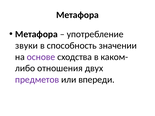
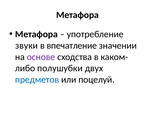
способность: способность -> впечатление
отношения: отношения -> полушубки
предметов colour: purple -> blue
впереди: впереди -> поцелуй
